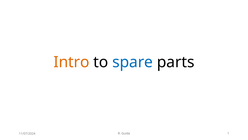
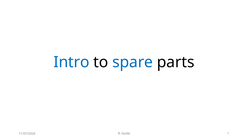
Intro colour: orange -> blue
